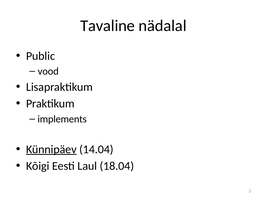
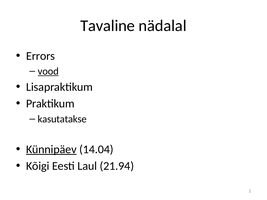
Public: Public -> Errors
vood underline: none -> present
implements: implements -> kasutatakse
18.04: 18.04 -> 21.94
